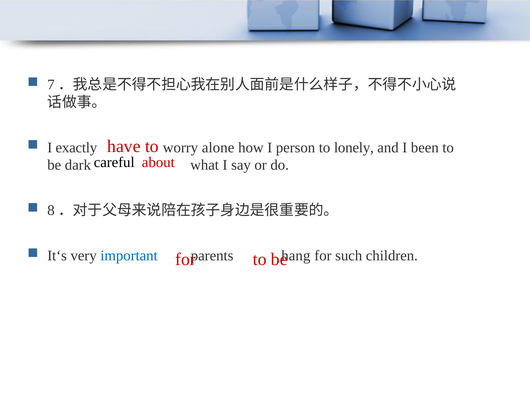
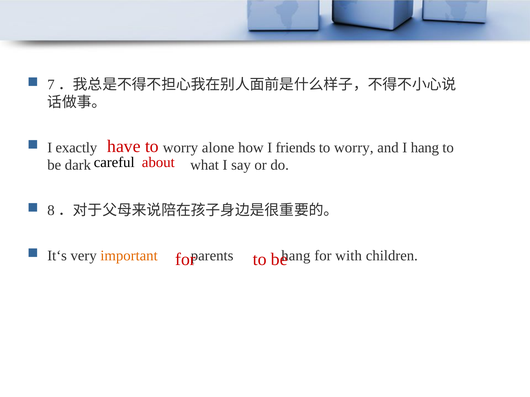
person: person -> friends
to lonely: lonely -> worry
I been: been -> hang
important colour: blue -> orange
such: such -> with
